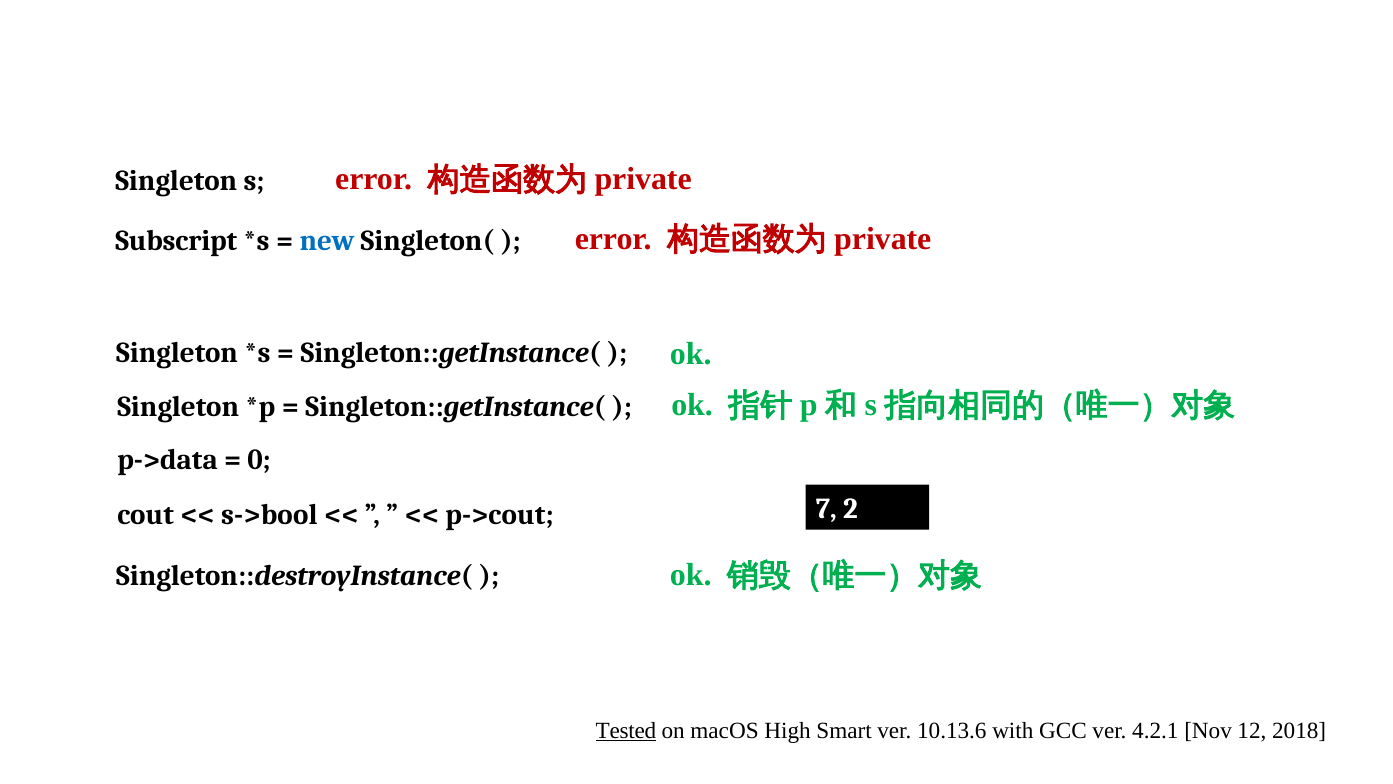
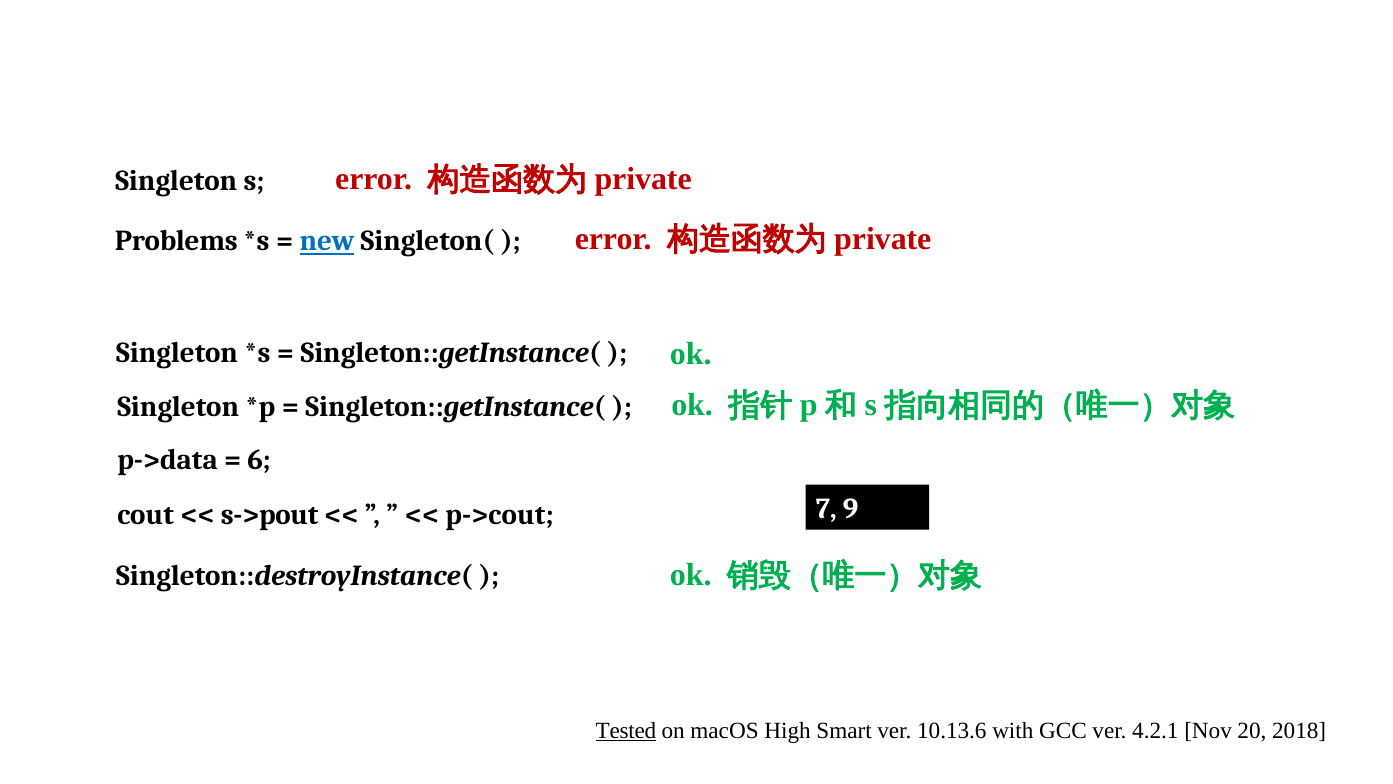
Subscript: Subscript -> Problems
new underline: none -> present
0: 0 -> 6
2: 2 -> 9
s->bool: s->bool -> s->pout
12: 12 -> 20
